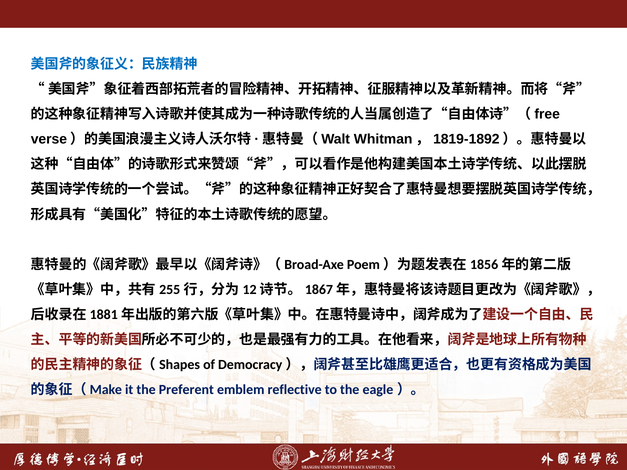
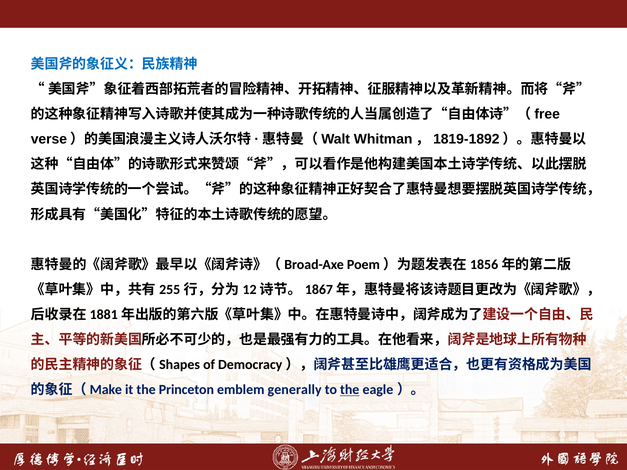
Preferent: Preferent -> Princeton
reflective: reflective -> generally
the at (350, 390) underline: none -> present
